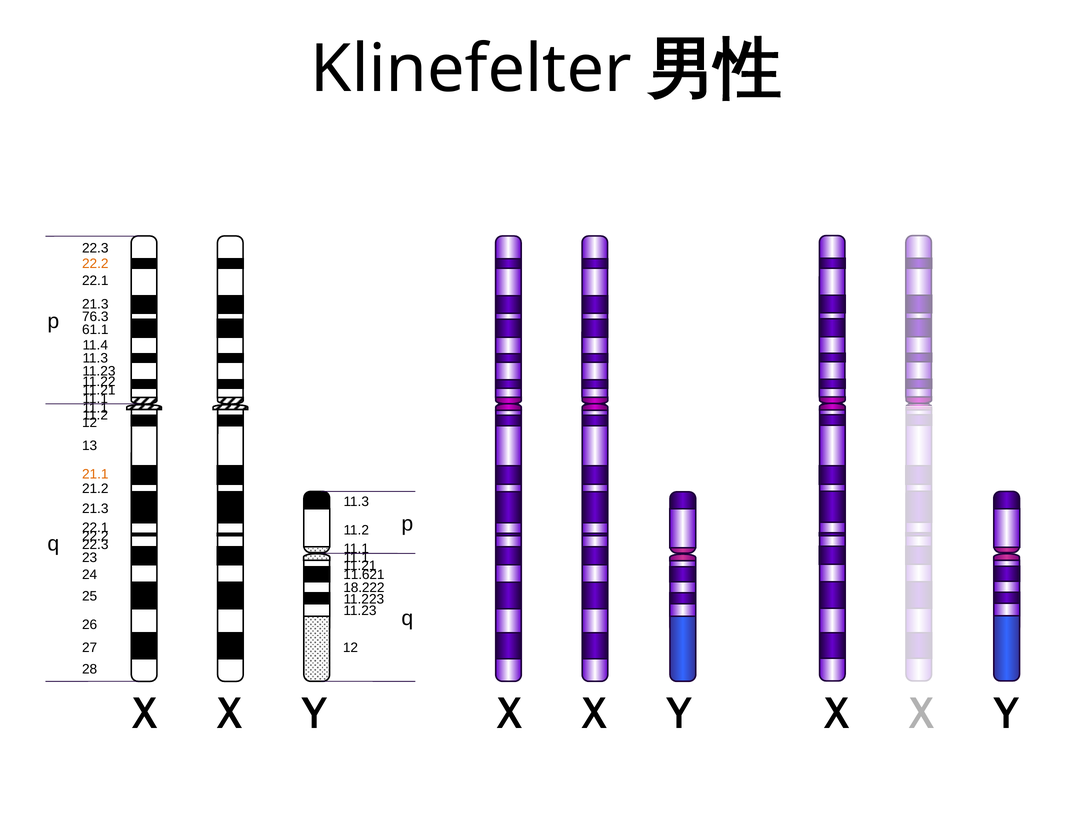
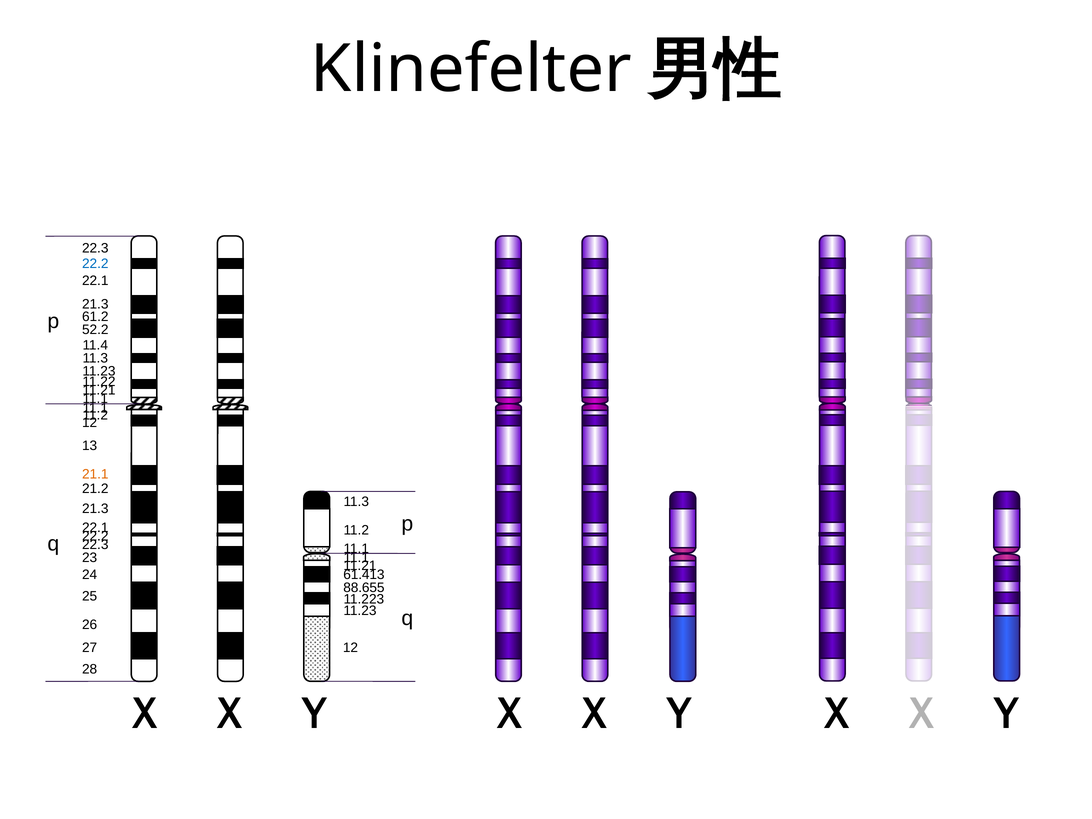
22.2 at (95, 264) colour: orange -> blue
76.3: 76.3 -> 61.2
61.1: 61.1 -> 52.2
11.621: 11.621 -> 61.413
18.222: 18.222 -> 88.655
